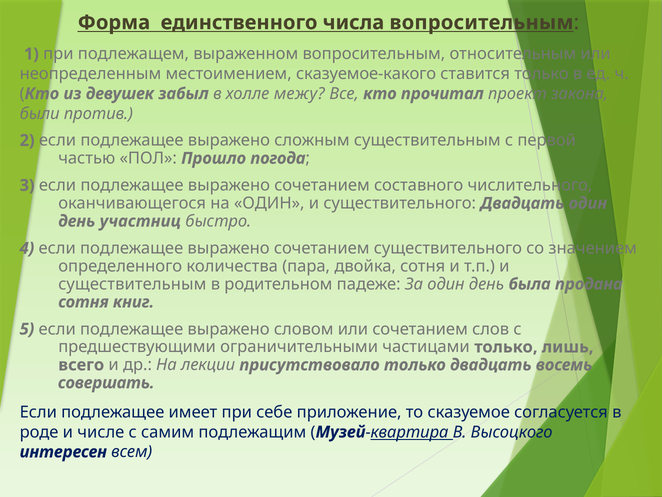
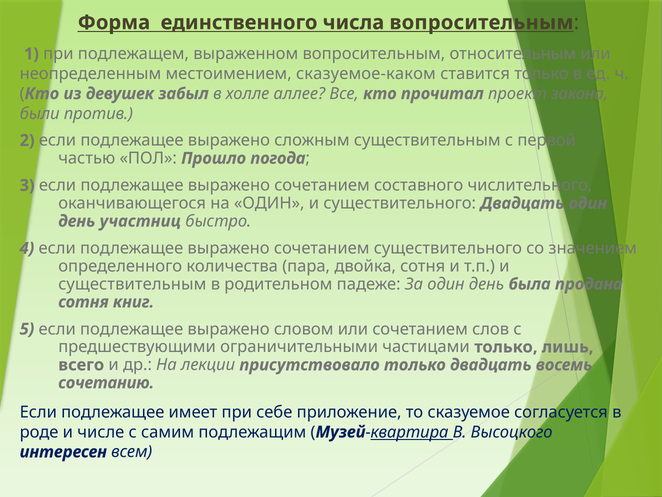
сказуемое-какого: сказуемое-какого -> сказуемое-каком
межу: межу -> аллее
совершать: совершать -> сочетанию
